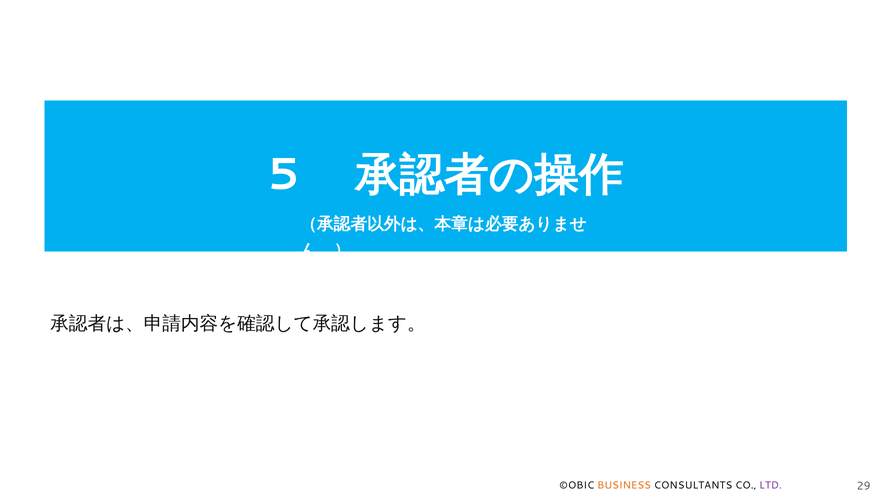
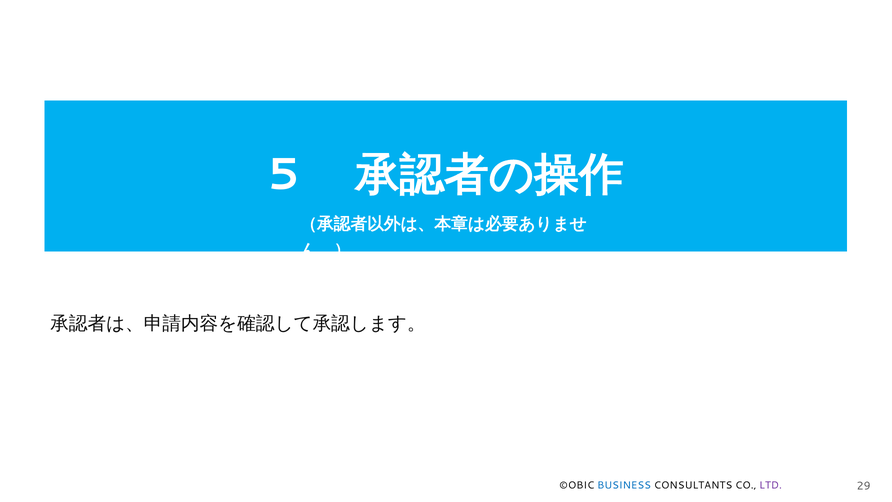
BUSINESS colour: orange -> blue
